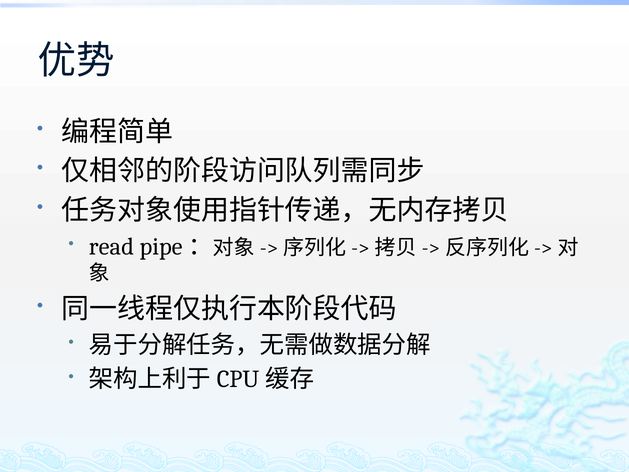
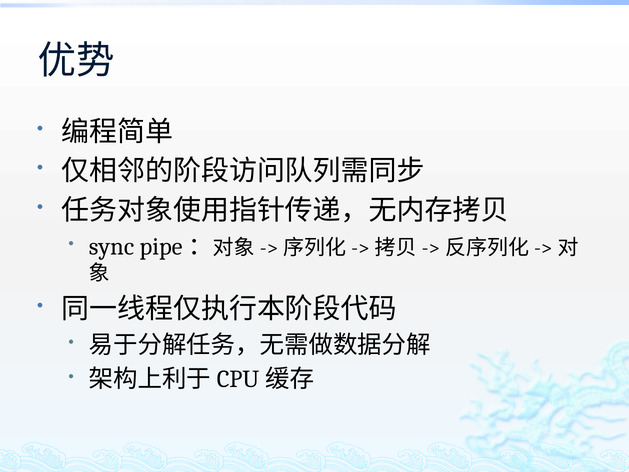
read: read -> sync
